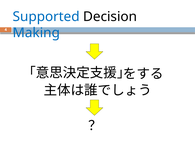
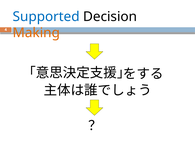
Making colour: blue -> orange
